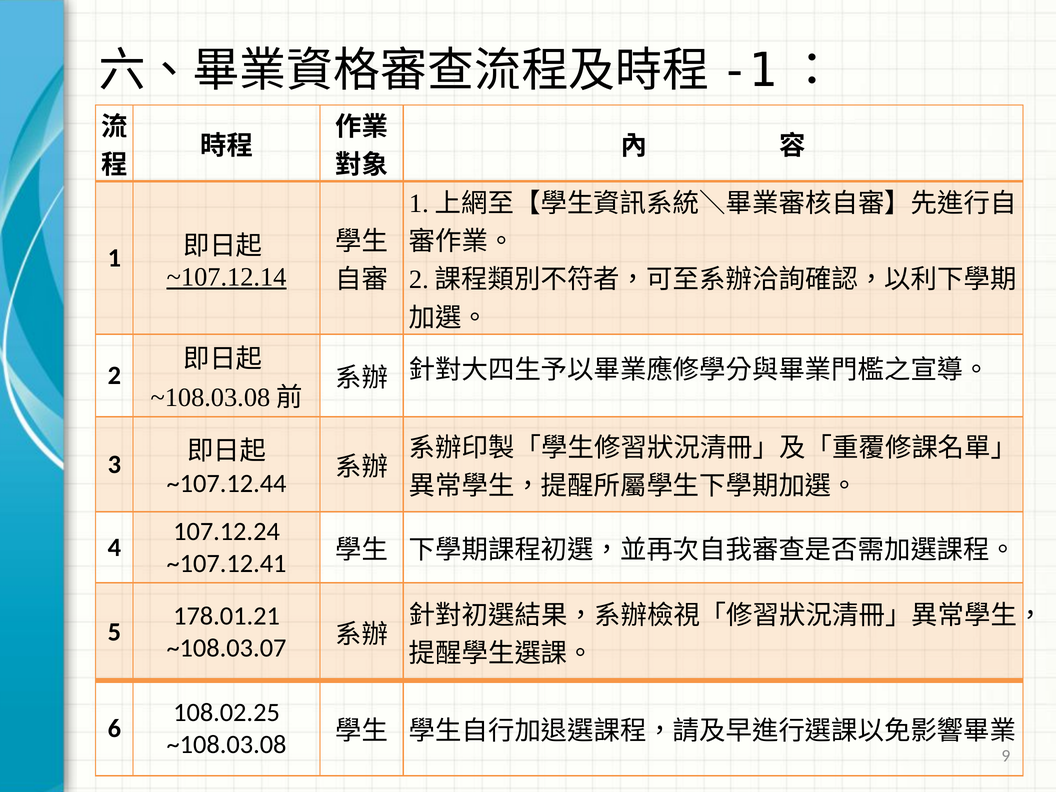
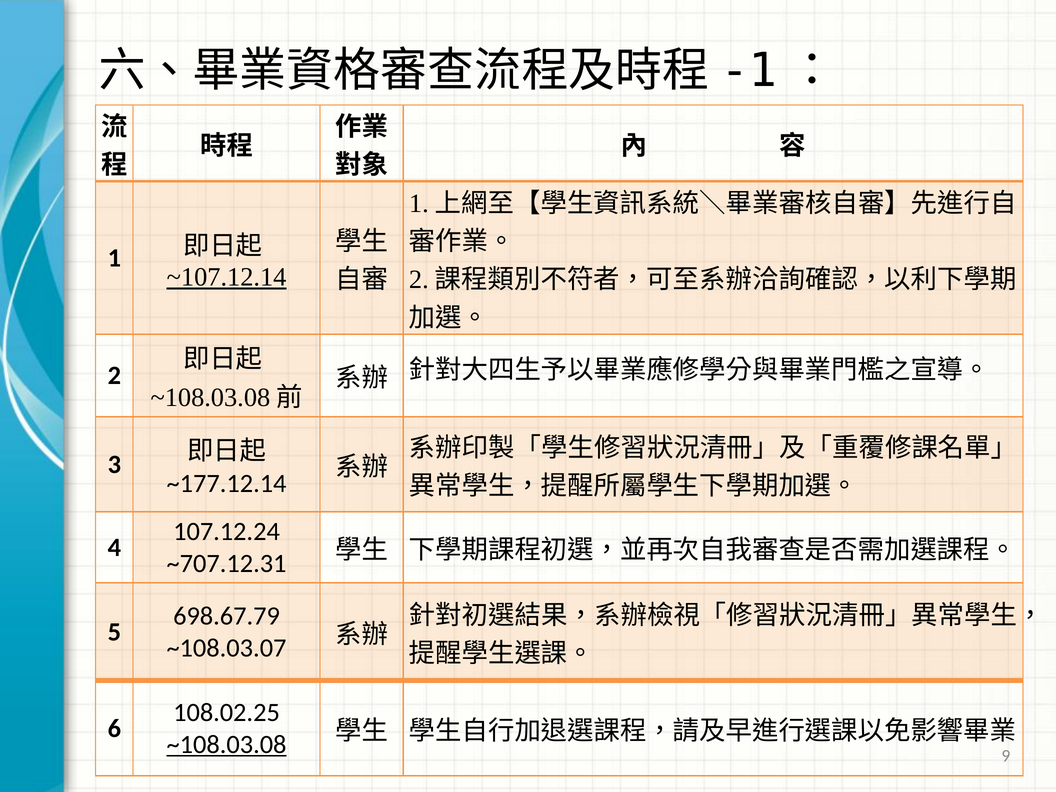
~107.12.44: ~107.12.44 -> ~177.12.14
~107.12.41: ~107.12.41 -> ~707.12.31
178.01.21: 178.01.21 -> 698.67.79
~108.03.08 underline: none -> present
